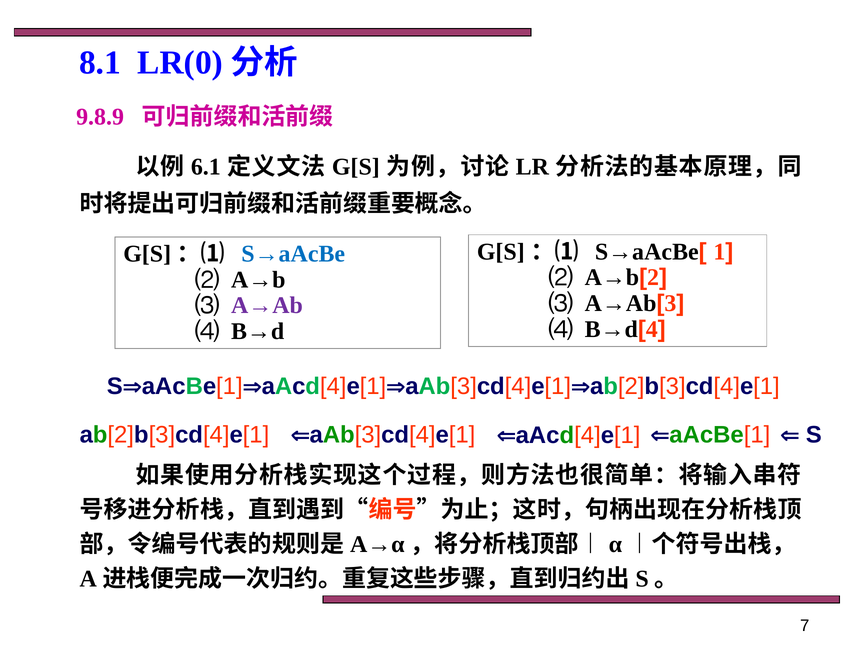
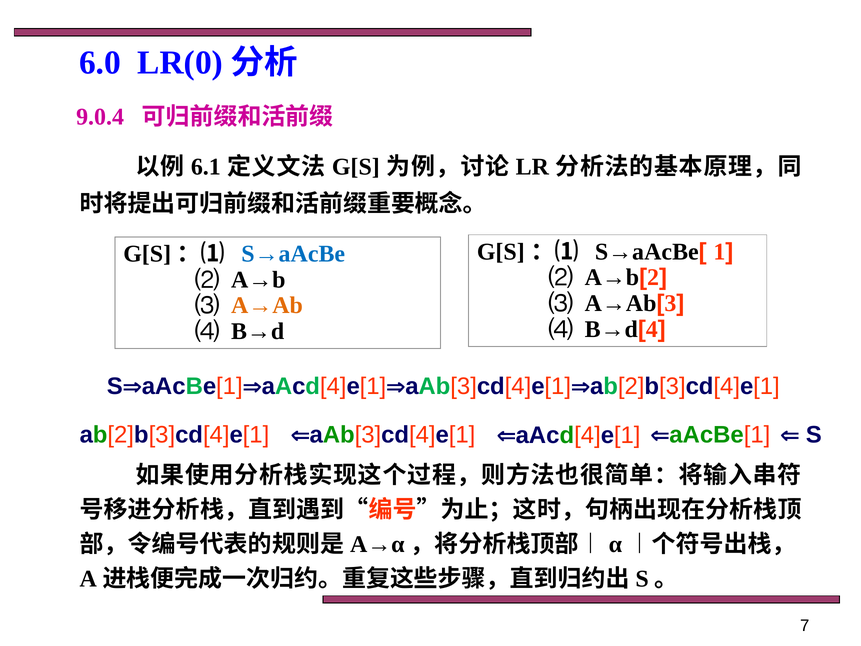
8.1: 8.1 -> 6.0
9.8.9: 9.8.9 -> 9.0.4
A→Ab colour: purple -> orange
